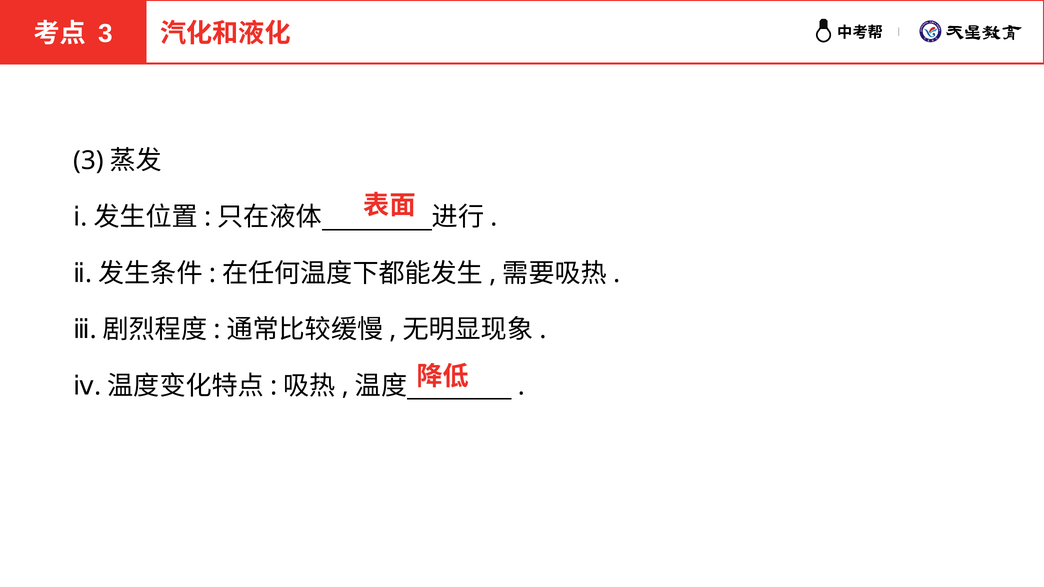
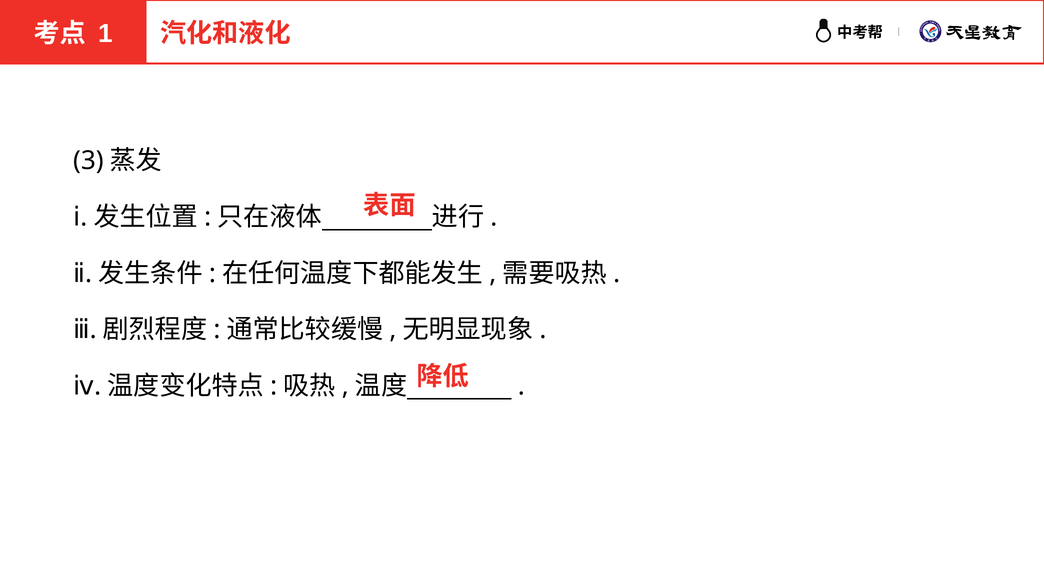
3 at (105, 34): 3 -> 1
